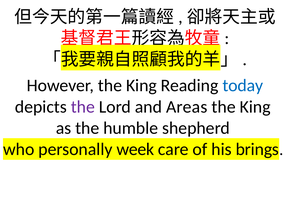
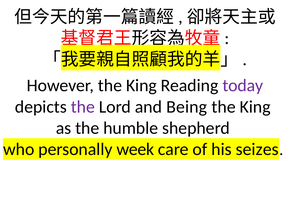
today colour: blue -> purple
Areas: Areas -> Being
brings: brings -> seizes
